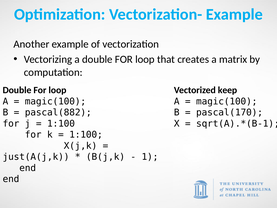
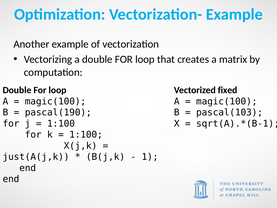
keep: keep -> fixed
pascal(882: pascal(882 -> pascal(190
pascal(170: pascal(170 -> pascal(103
